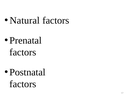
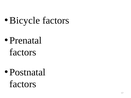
Natural: Natural -> Bicycle
